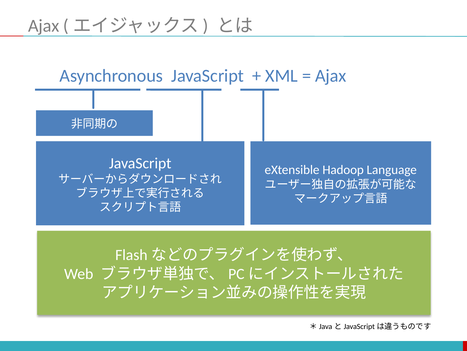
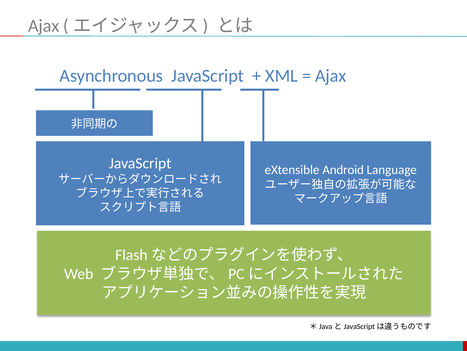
Hadoop: Hadoop -> Android
